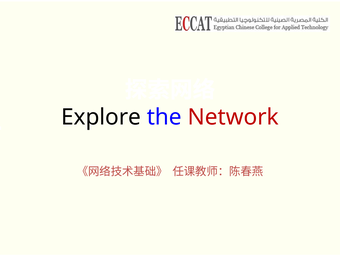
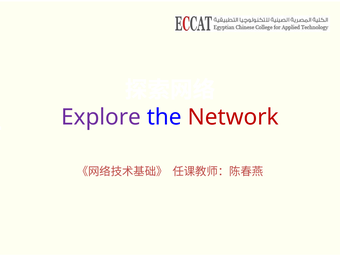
Explore colour: black -> purple
